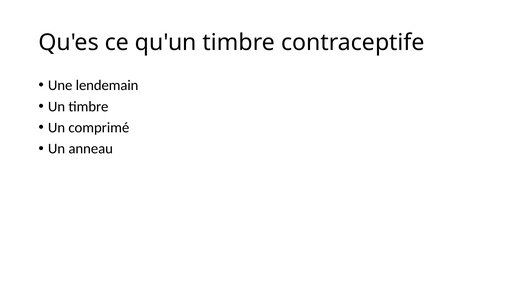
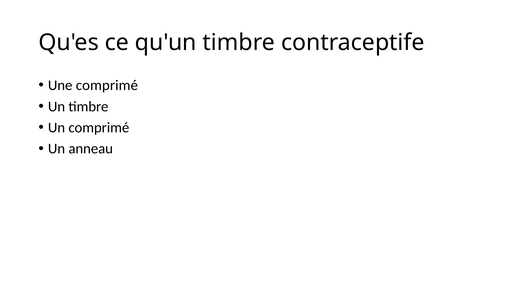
Une lendemain: lendemain -> comprimé
